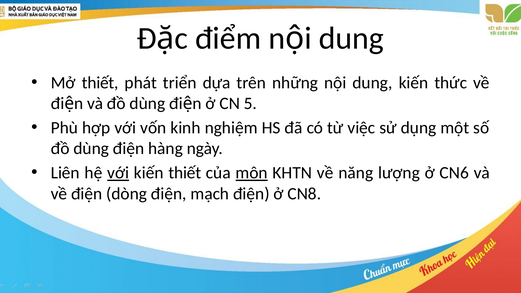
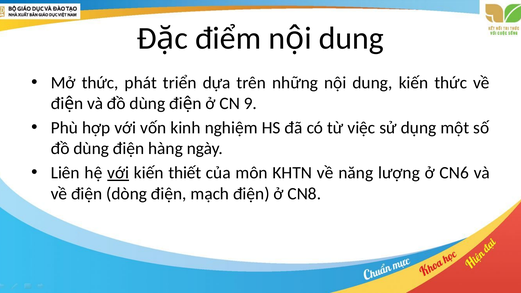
Mở thiết: thiết -> thức
5: 5 -> 9
môn underline: present -> none
